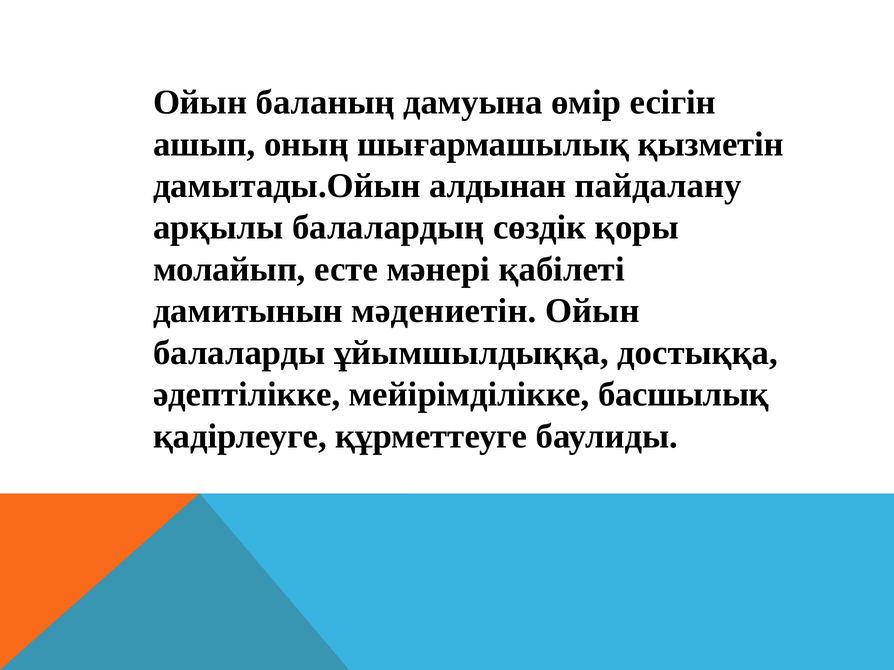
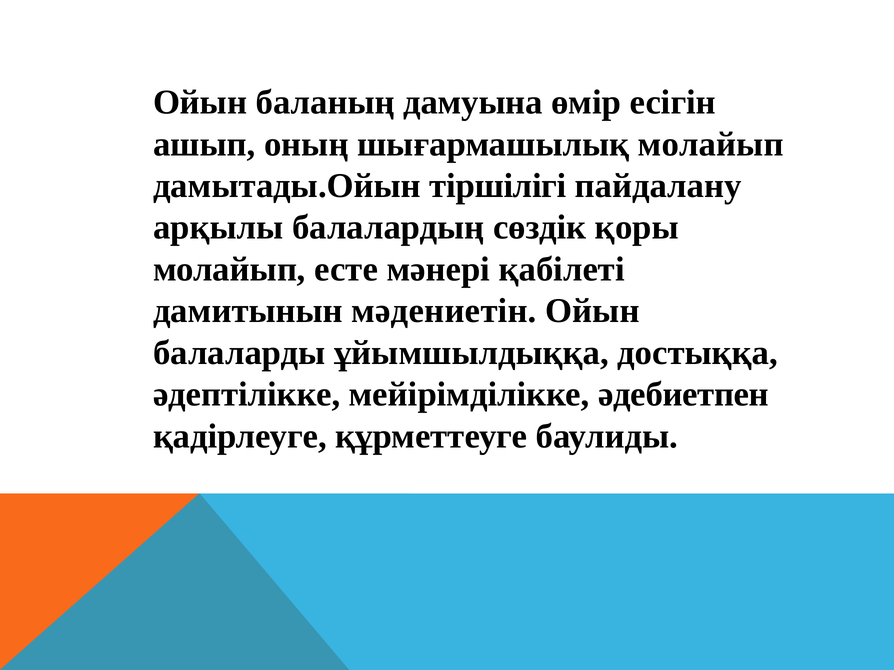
шығармашылық қызметін: қызметін -> молайып
алдынан: алдынан -> тіршілігі
басшылық: басшылық -> әдебиетпен
